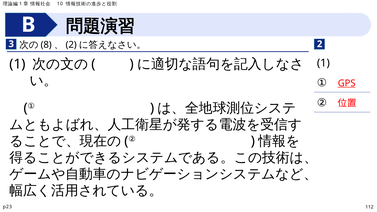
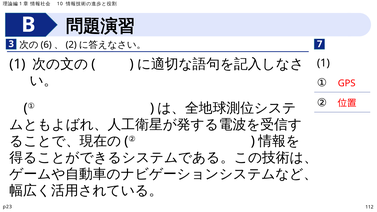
8: 8 -> 6
3 2: 2 -> 7
GPS underline: present -> none
